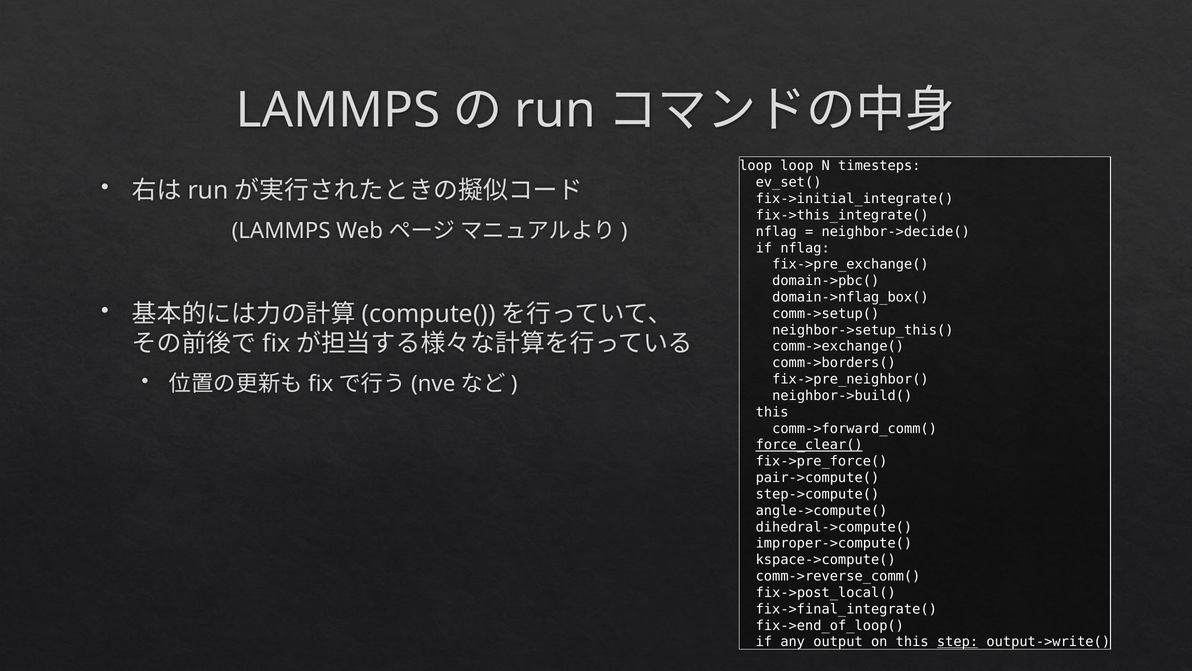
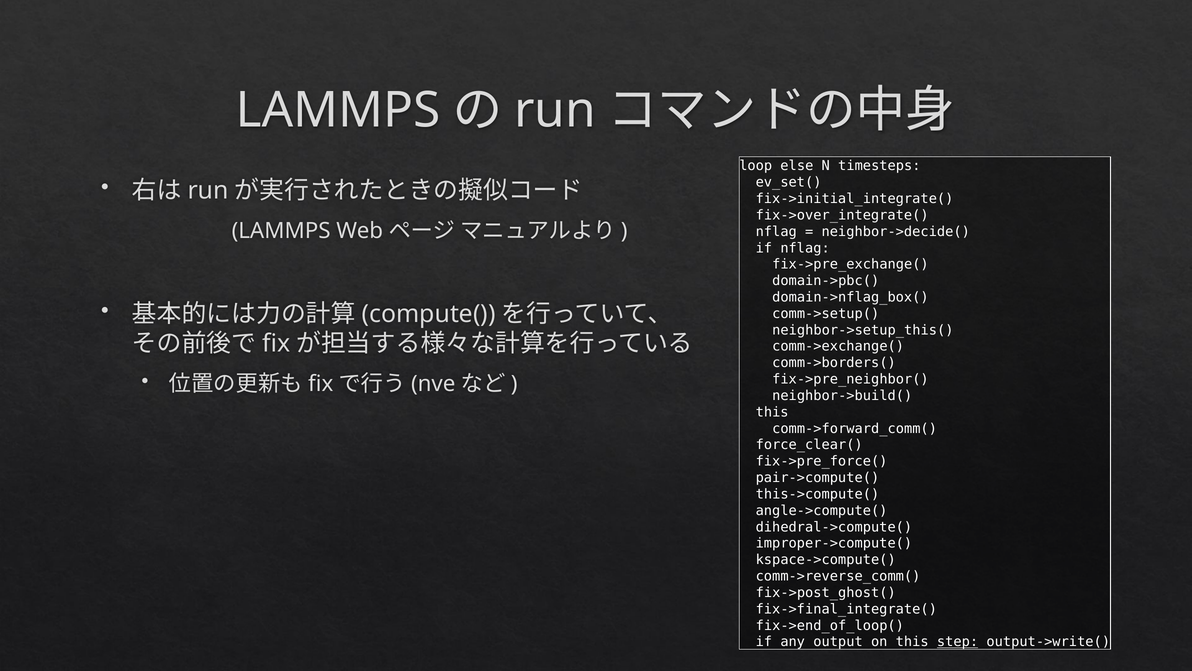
loop loop: loop -> else
fix->this_integrate(: fix->this_integrate( -> fix->over_integrate(
force_clear( underline: present -> none
step->compute(: step->compute( -> this->compute(
fix->post_local(: fix->post_local( -> fix->post_ghost(
